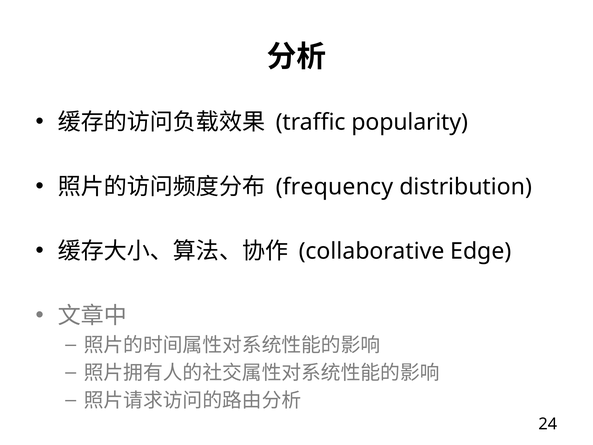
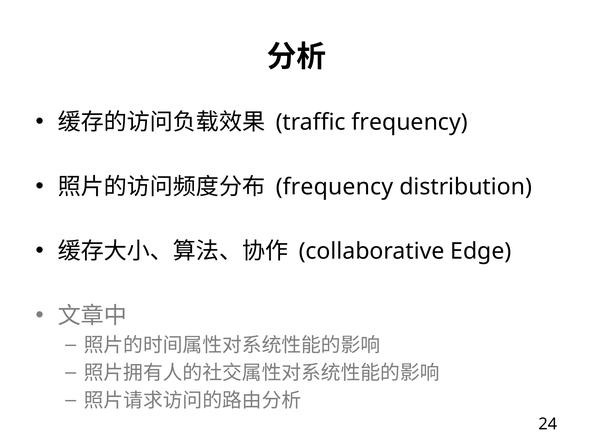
traffic popularity: popularity -> frequency
